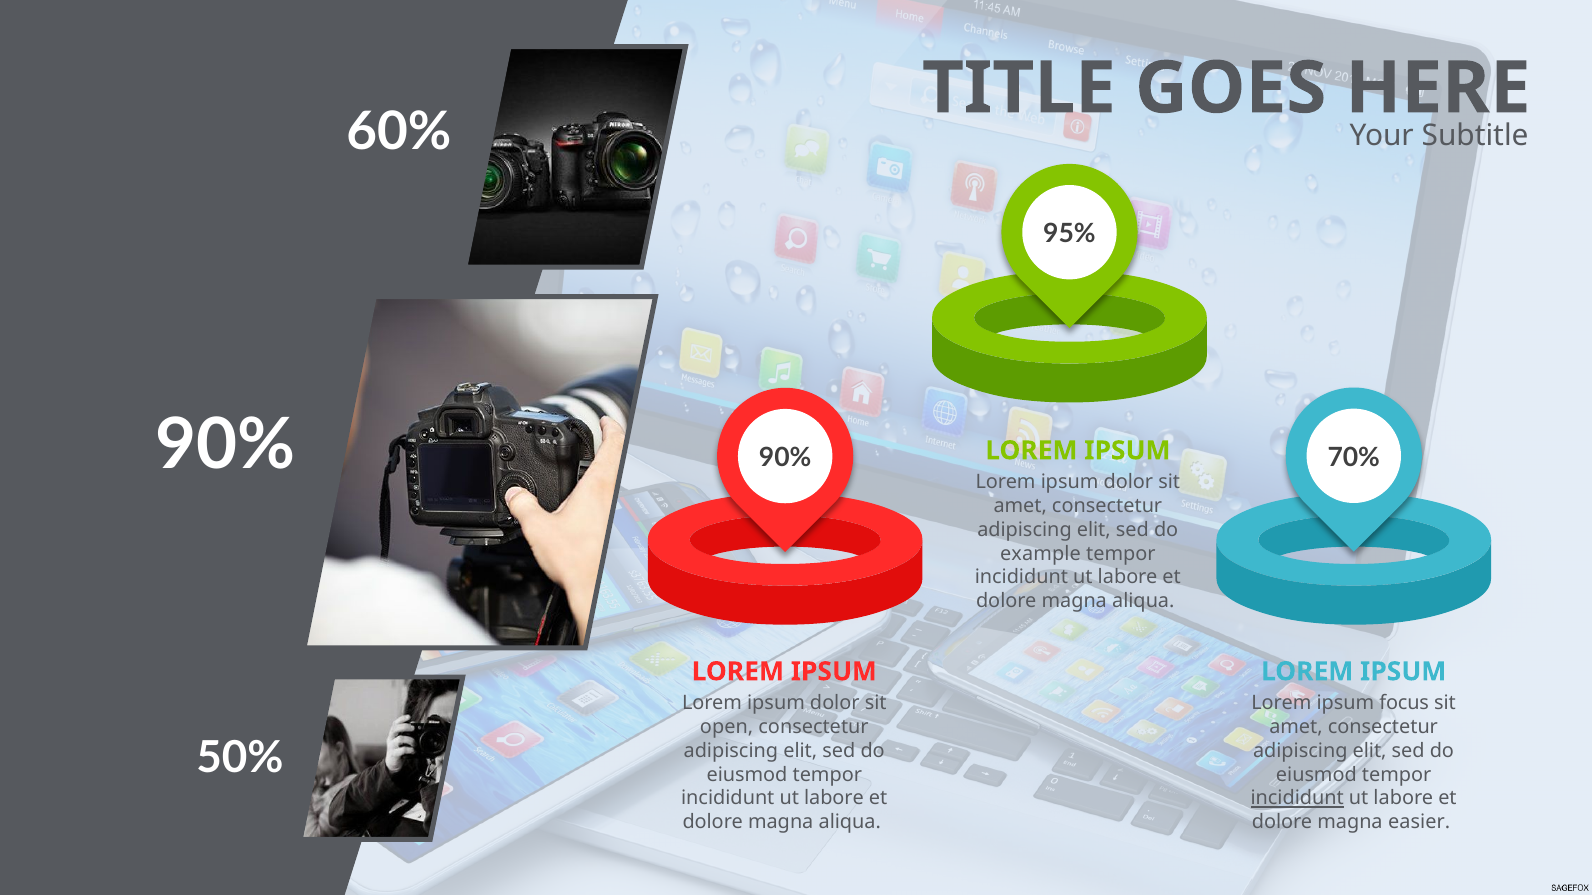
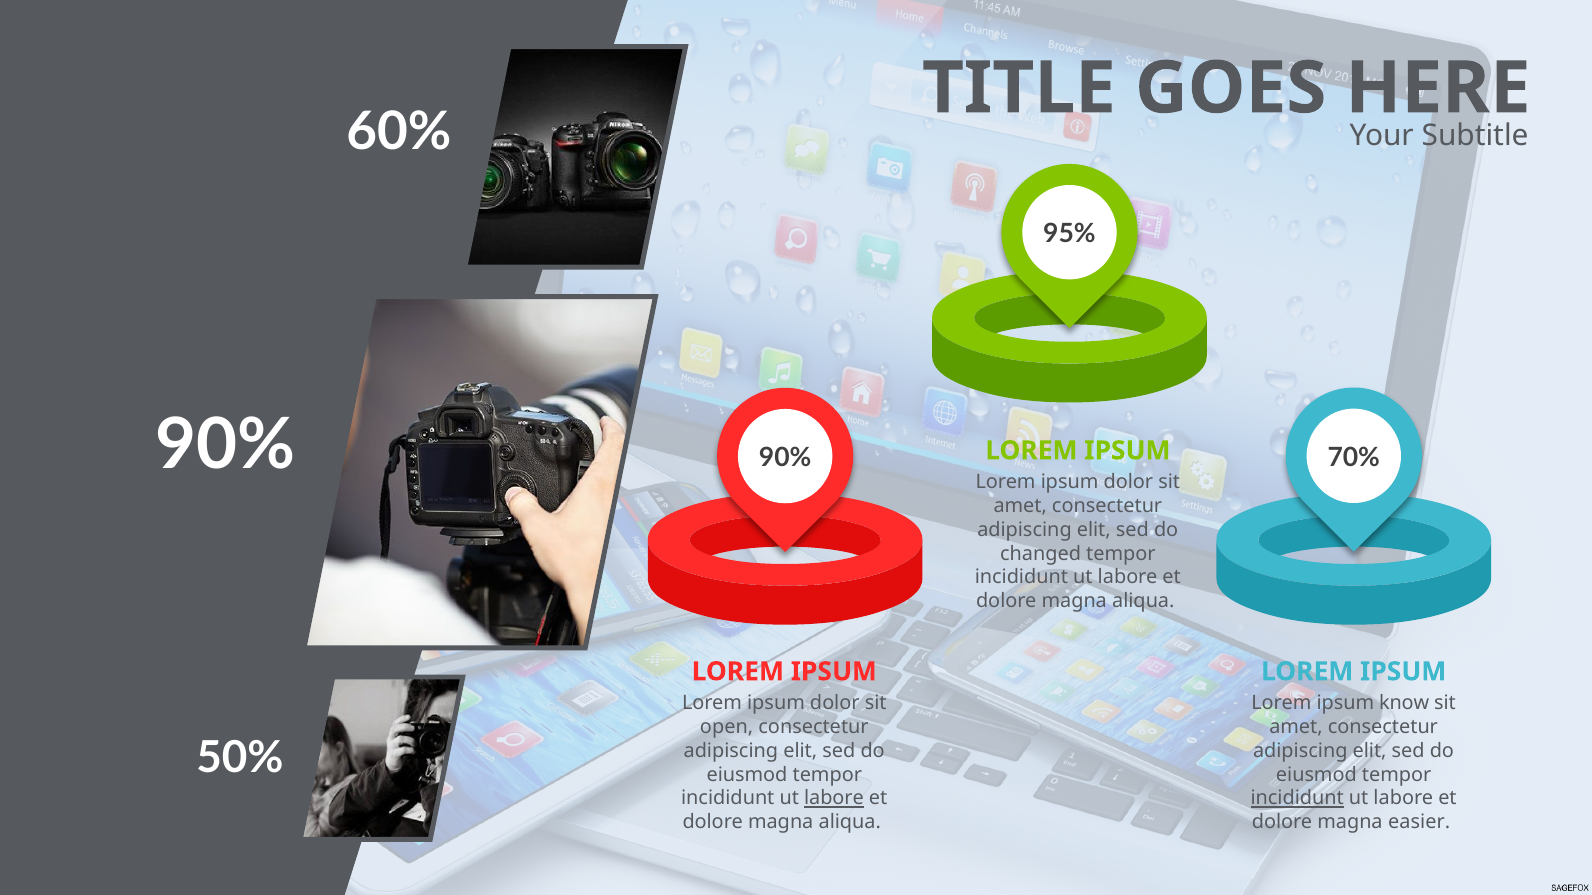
example: example -> changed
focus: focus -> know
labore at (834, 799) underline: none -> present
